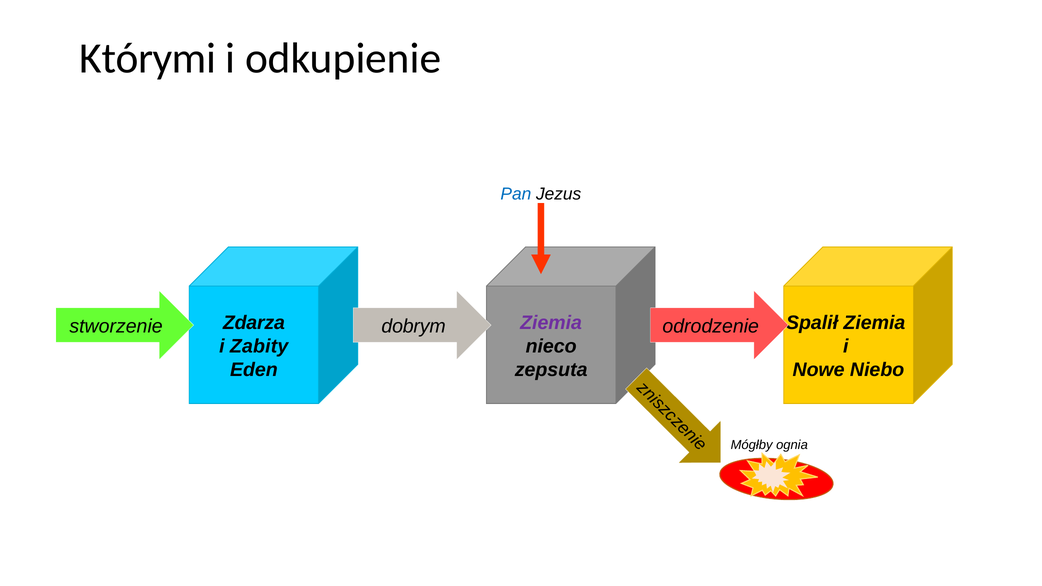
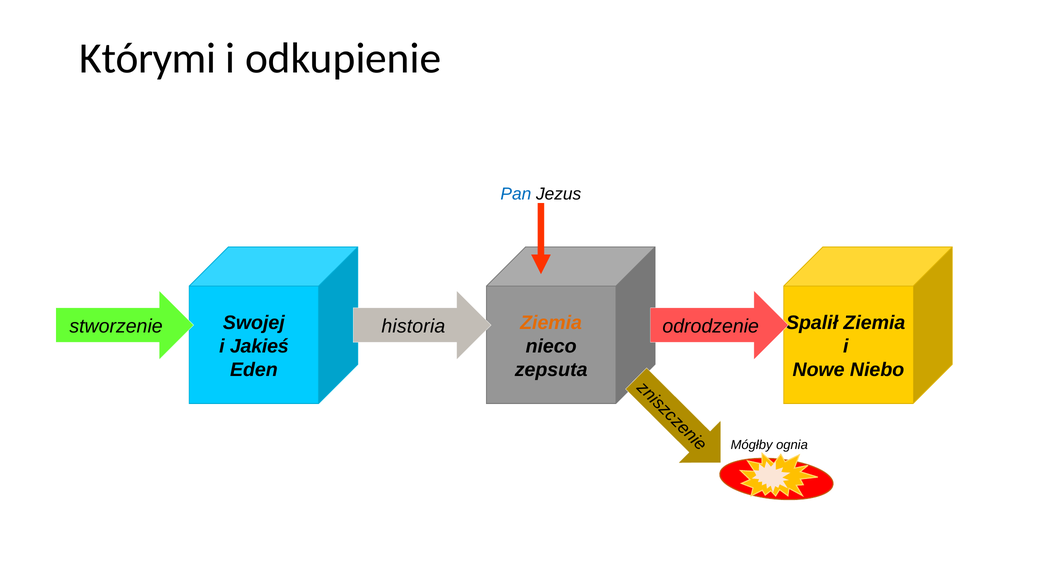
Zdarza: Zdarza -> Swojej
Ziemia at (551, 323) colour: purple -> orange
dobrym: dobrym -> historia
Zabity: Zabity -> Jakieś
